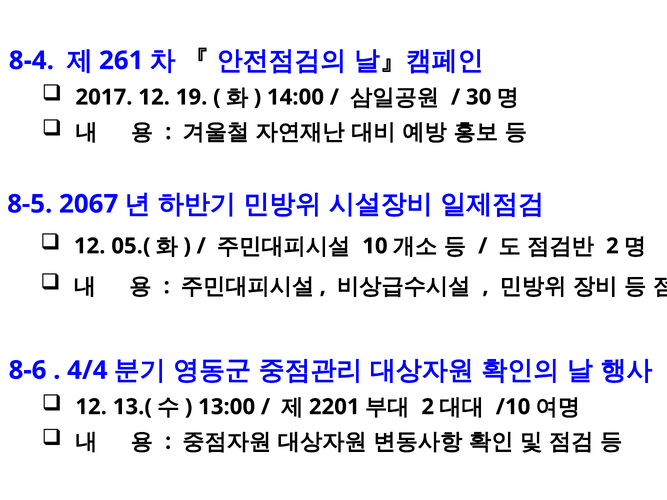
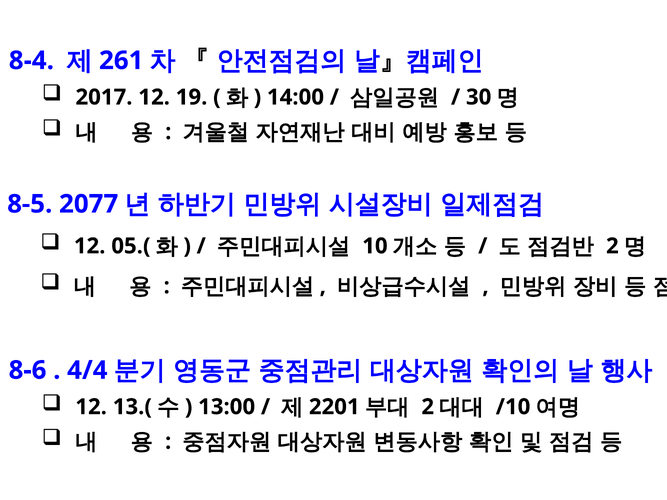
2067: 2067 -> 2077
